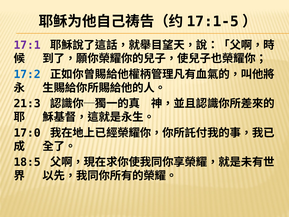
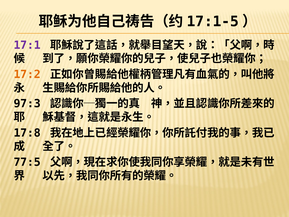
17:2 colour: blue -> orange
21:3: 21:3 -> 97:3
17:0: 17:0 -> 17:8
18:5: 18:5 -> 77:5
